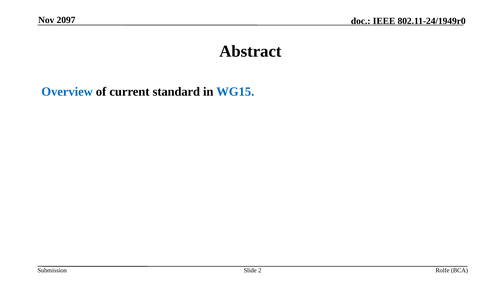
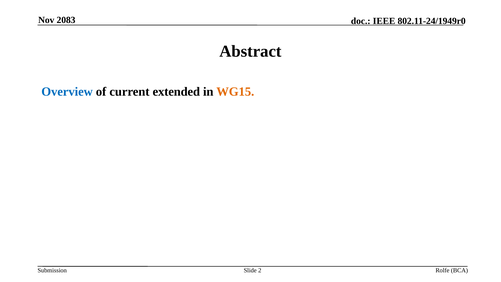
2097: 2097 -> 2083
standard: standard -> extended
WG15 colour: blue -> orange
